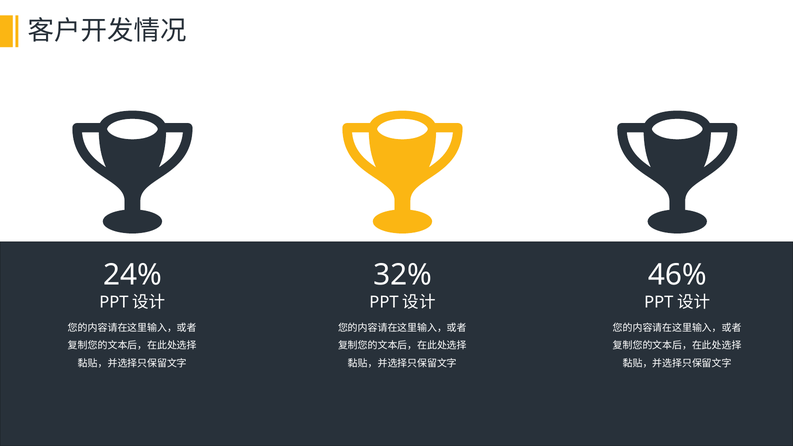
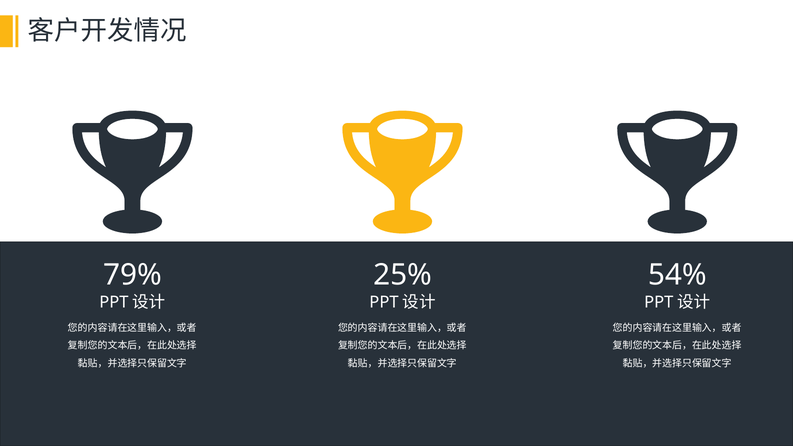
24%: 24% -> 79%
32%: 32% -> 25%
46%: 46% -> 54%
